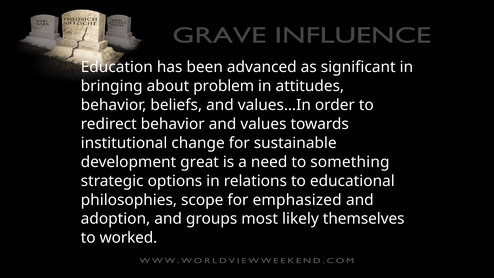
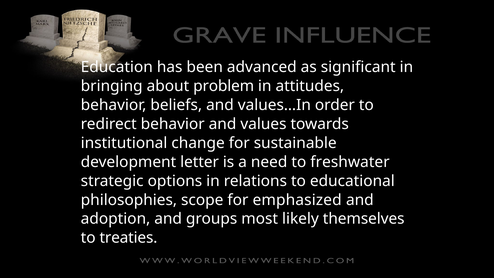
great: great -> letter
something: something -> freshwater
worked: worked -> treaties
